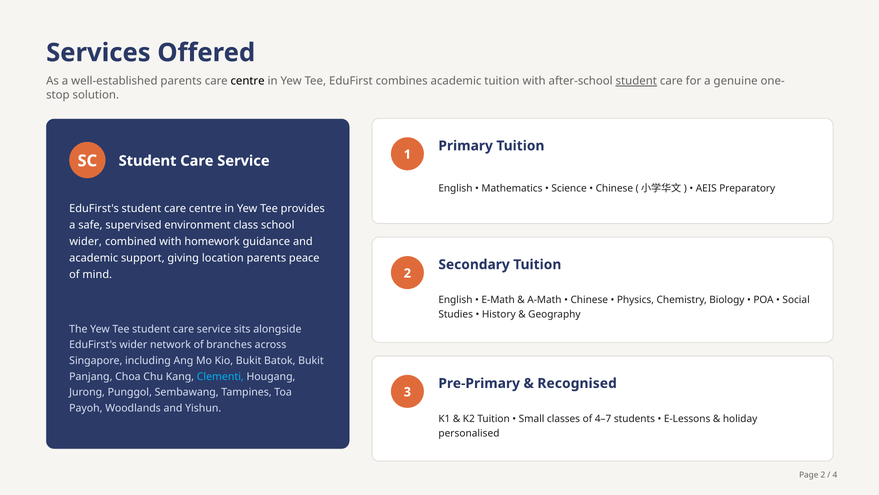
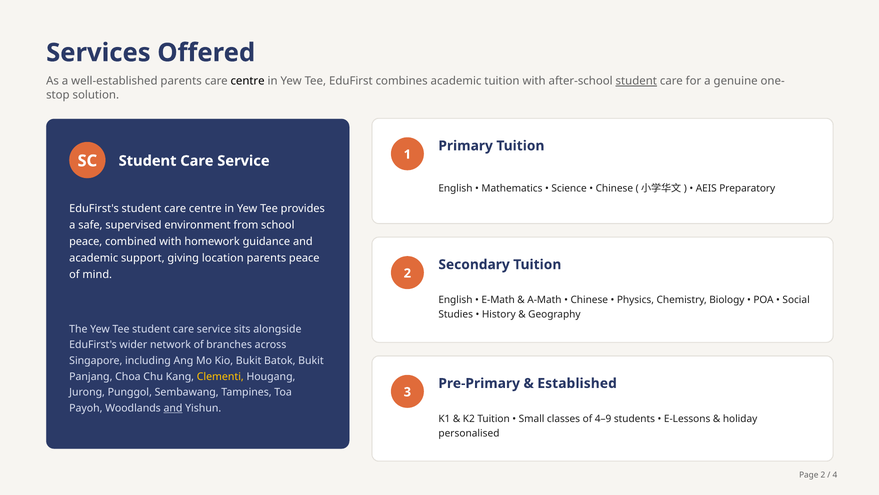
class: class -> from
wider at (86, 241): wider -> peace
Clementi colour: light blue -> yellow
Recognised: Recognised -> Established
and at (173, 408) underline: none -> present
4–7: 4–7 -> 4–9
